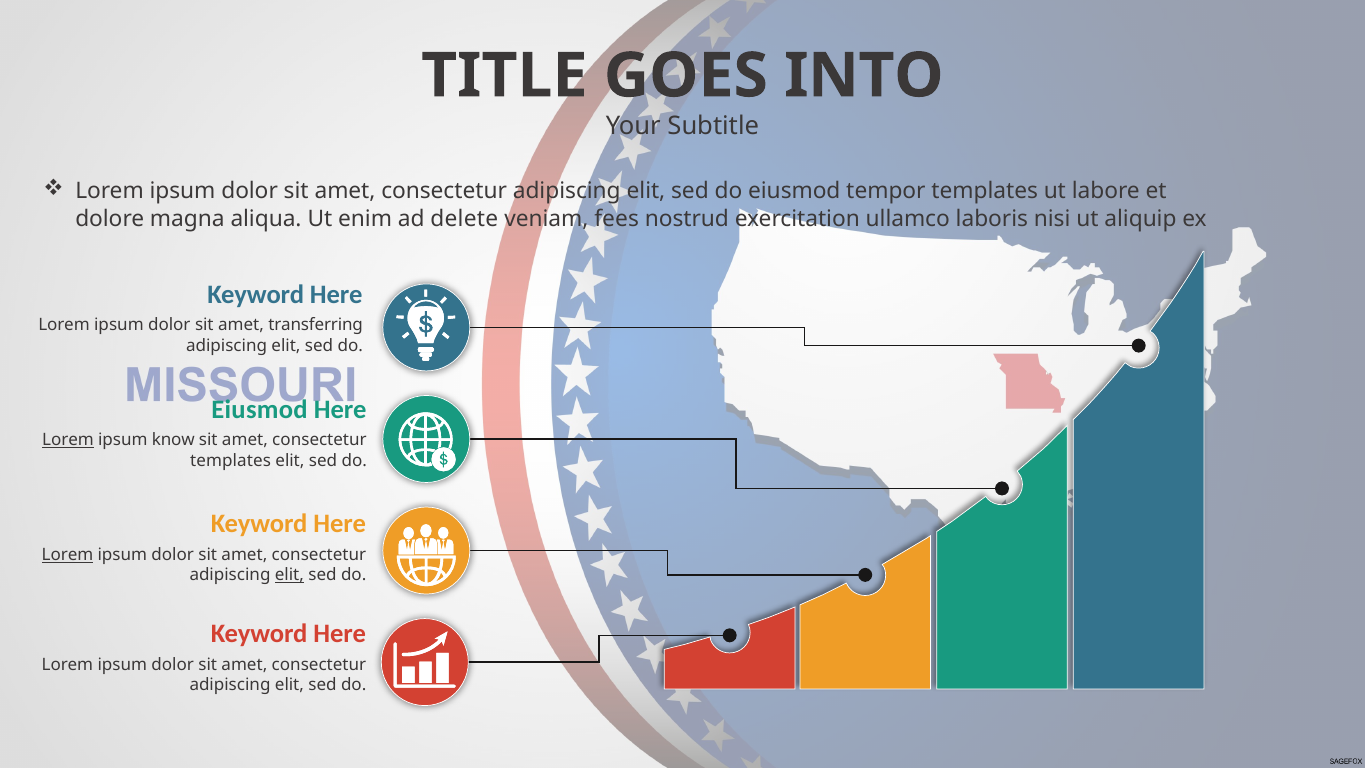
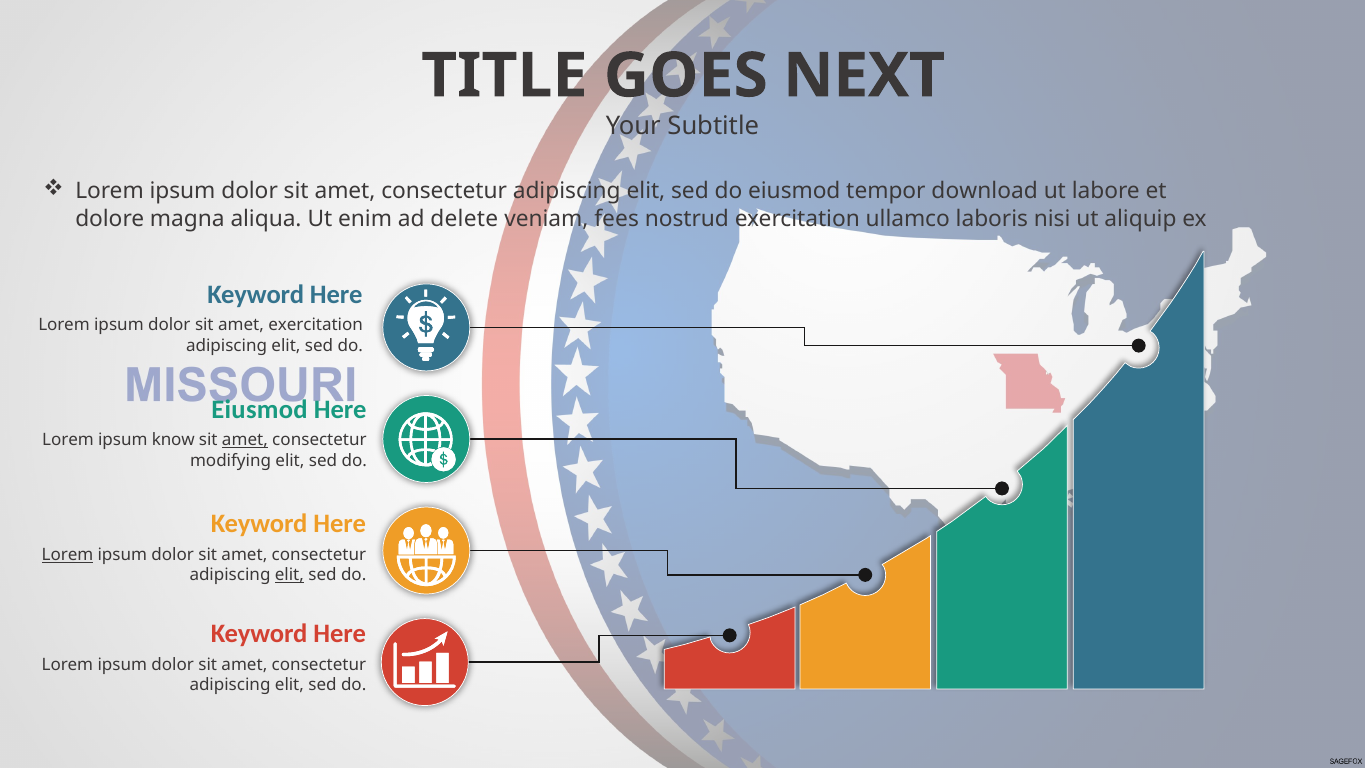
INTO: INTO -> NEXT
tempor templates: templates -> download
amet transferring: transferring -> exercitation
Lorem at (68, 440) underline: present -> none
amet at (245, 440) underline: none -> present
templates at (230, 461): templates -> modifying
